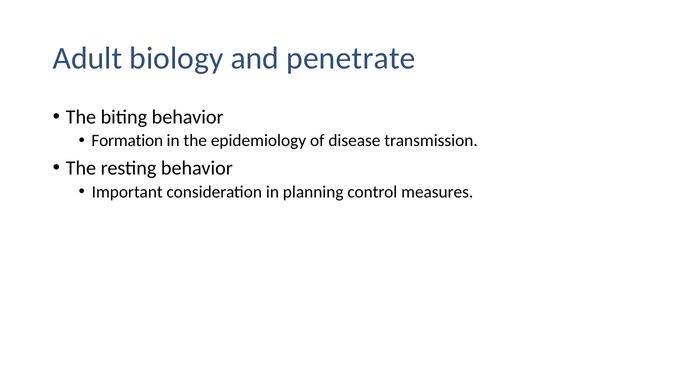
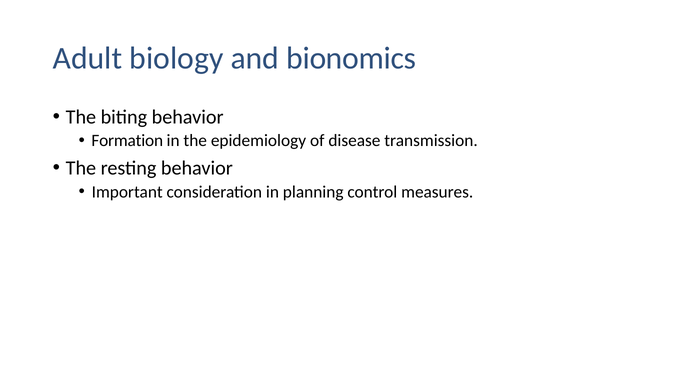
penetrate: penetrate -> bionomics
